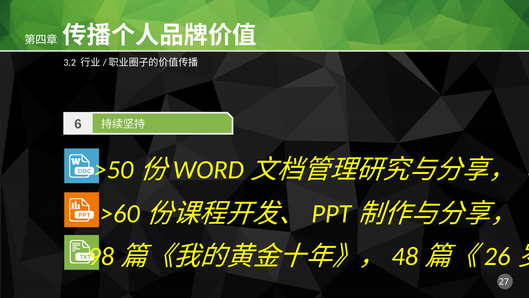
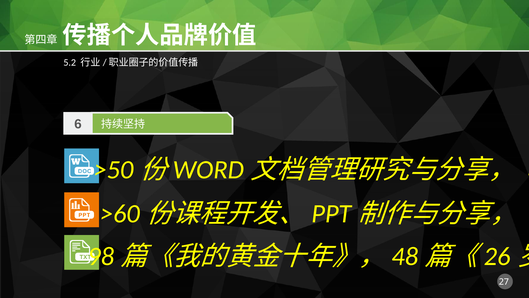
3.2: 3.2 -> 5.2
